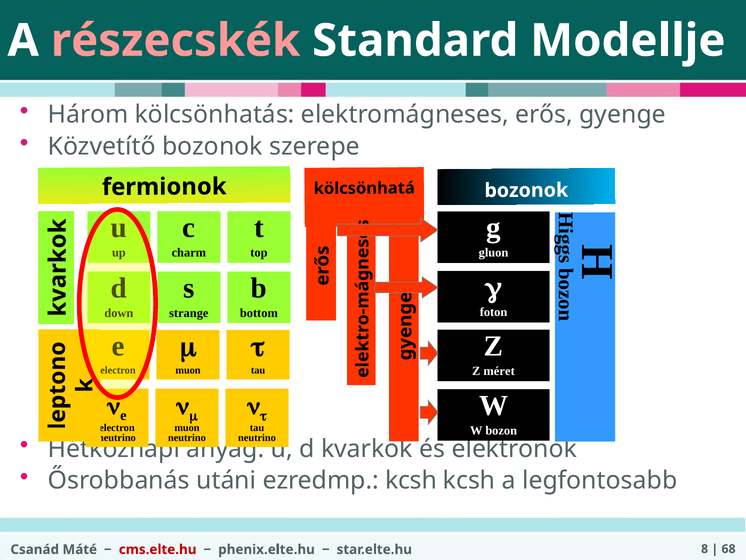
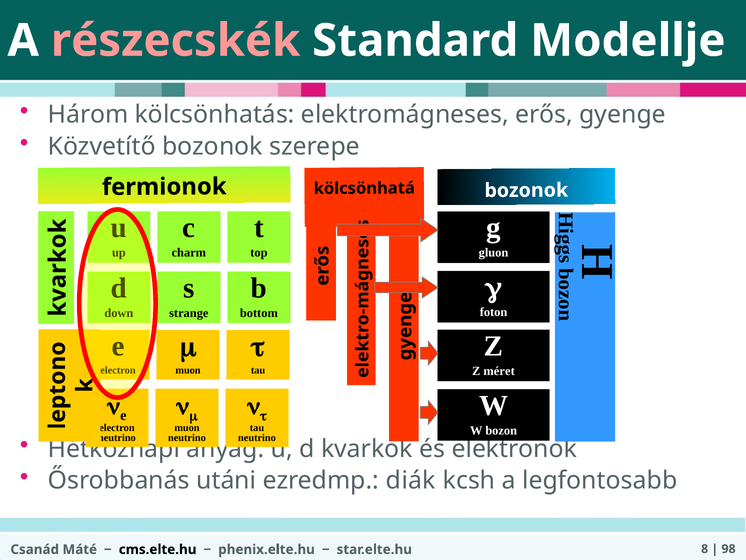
ezredmp kcsh: kcsh -> diák
68: 68 -> 98
cms.elte.hu colour: red -> black
